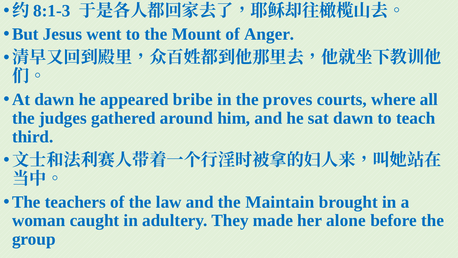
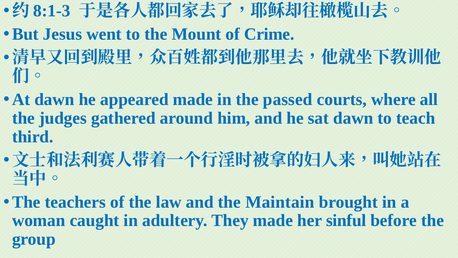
Anger: Anger -> Crime
appeared bribe: bribe -> made
proves: proves -> passed
alone: alone -> sinful
